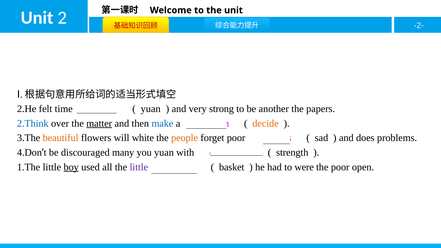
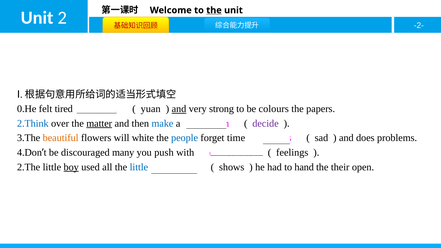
the at (214, 10) underline: none -> present
2.He: 2.He -> 0.He
time: time -> tired
and at (179, 109) underline: none -> present
another: another -> colours
decide colour: orange -> purple
people colour: orange -> blue
forget poor: poor -> time
you yuan: yuan -> push
strength at (292, 153): strength -> feelings
1.The: 1.The -> 2.The
little at (139, 167) colour: purple -> blue
basket: basket -> shows
were: were -> hand
the poor: poor -> their
